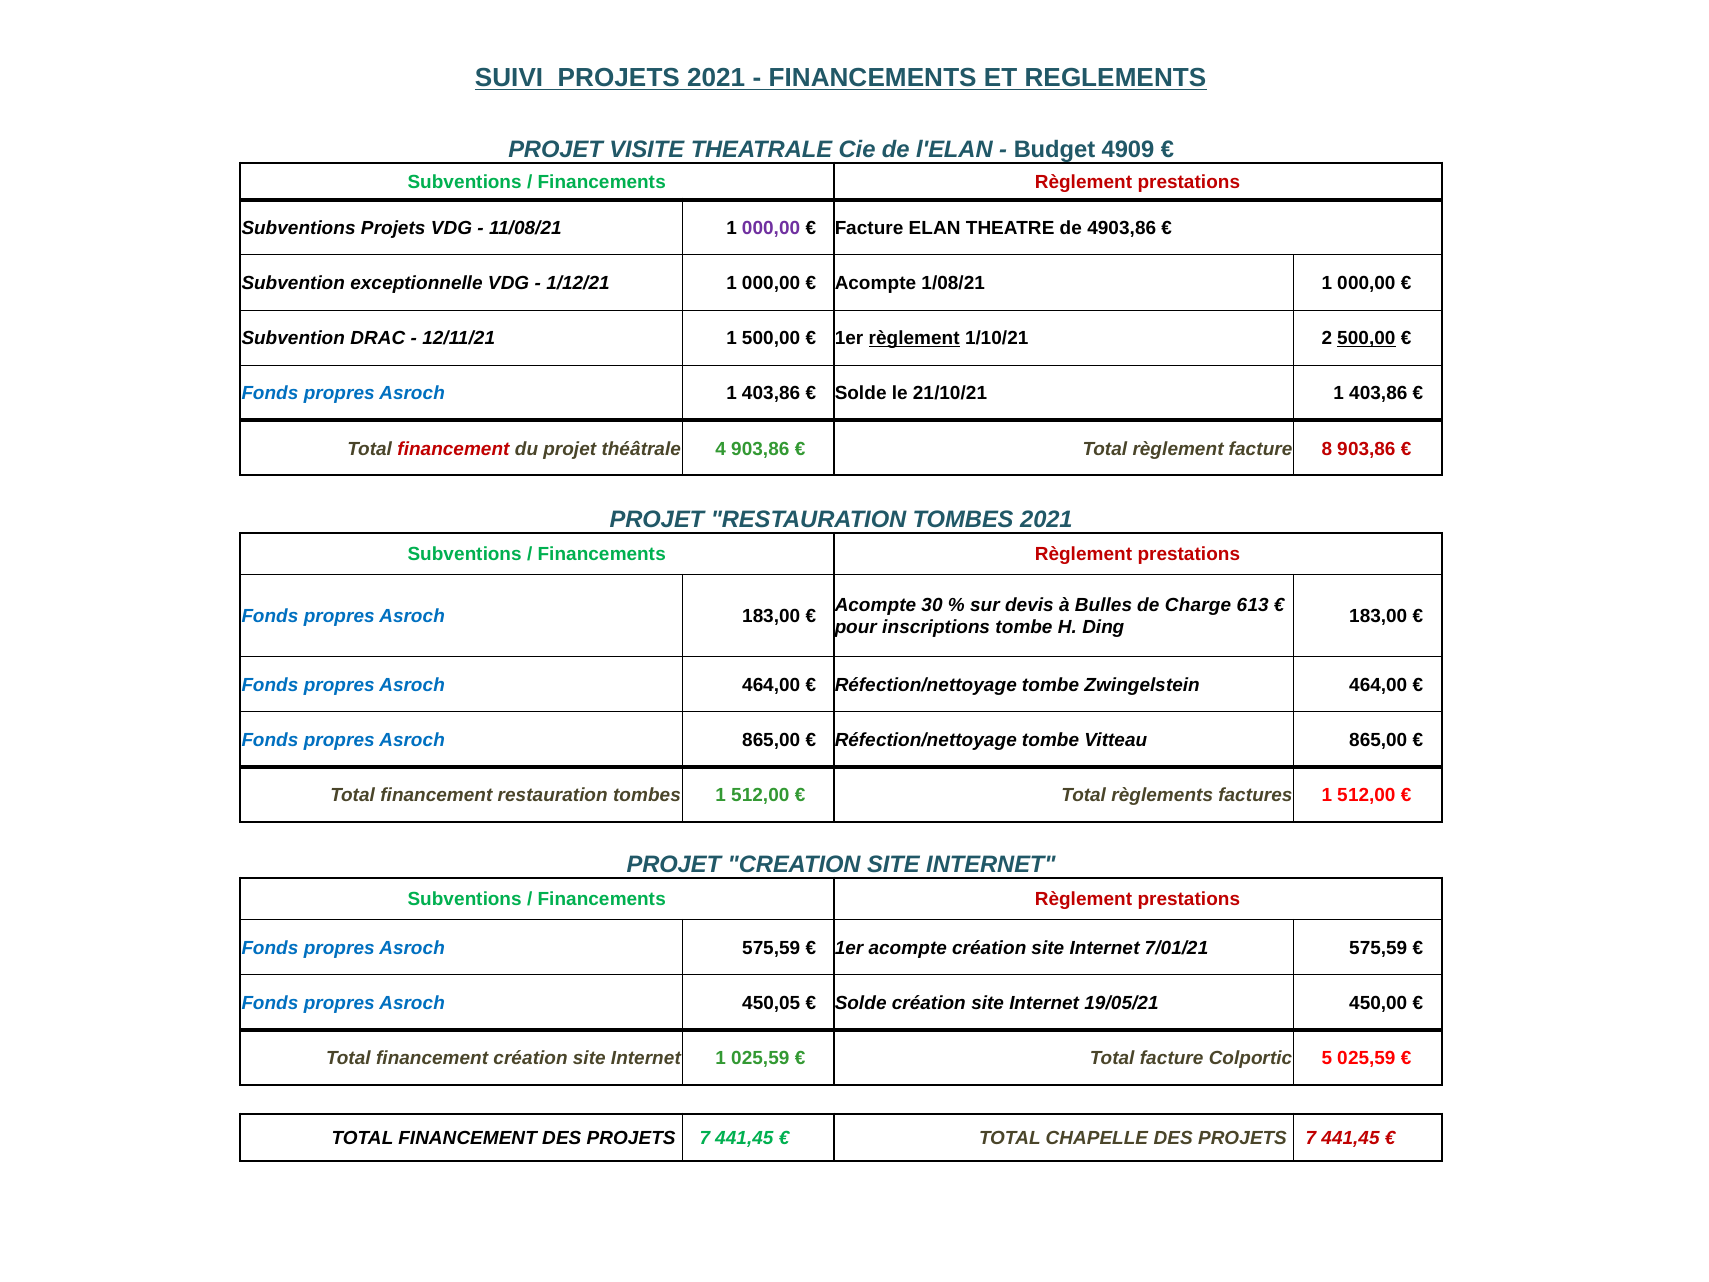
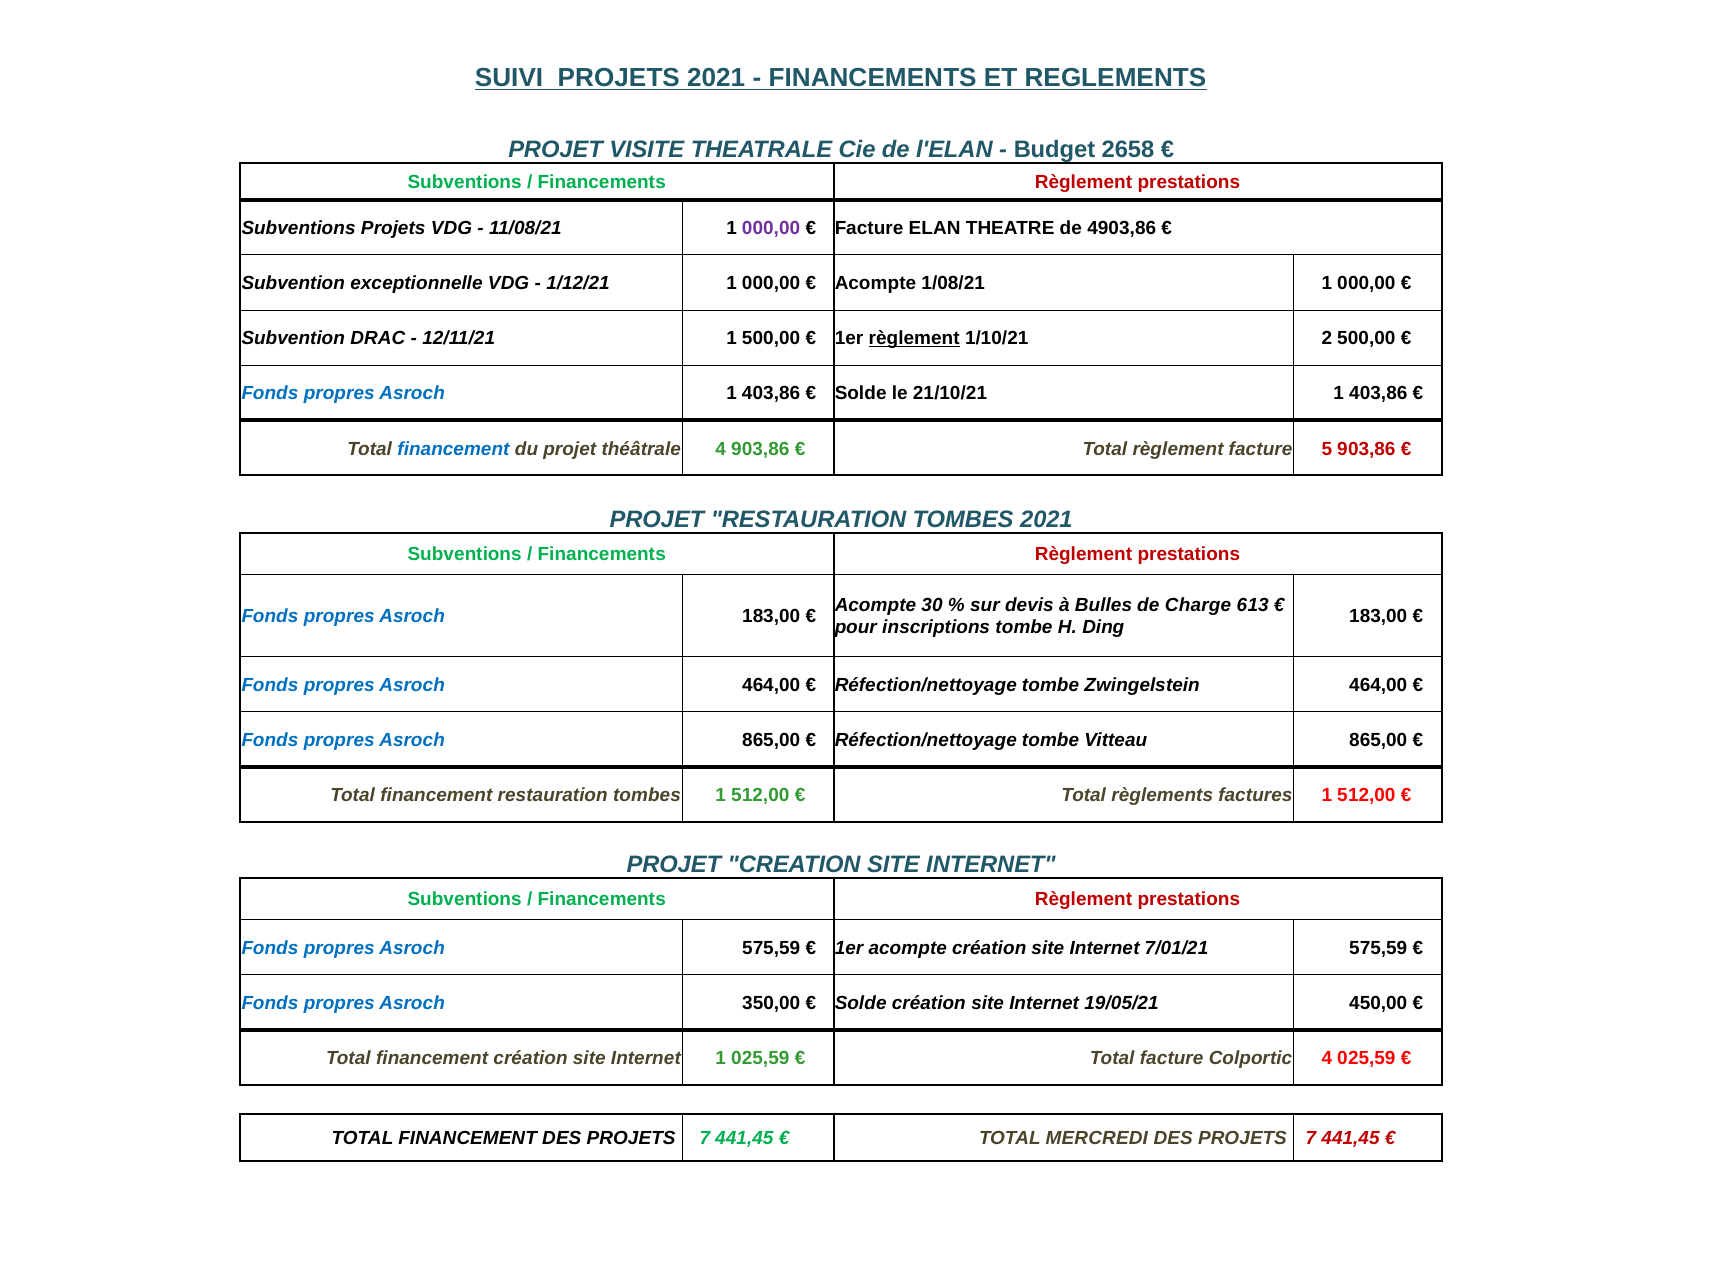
4909: 4909 -> 2658
500,00 at (1366, 338) underline: present -> none
financement at (453, 449) colour: red -> blue
8: 8 -> 5
450,05: 450,05 -> 350,00
Colportic 5: 5 -> 4
CHAPELLE: CHAPELLE -> MERCREDI
